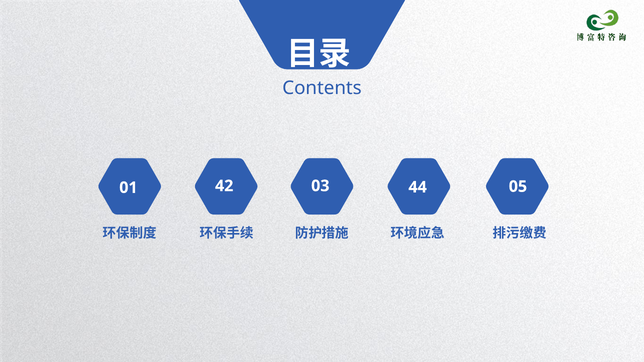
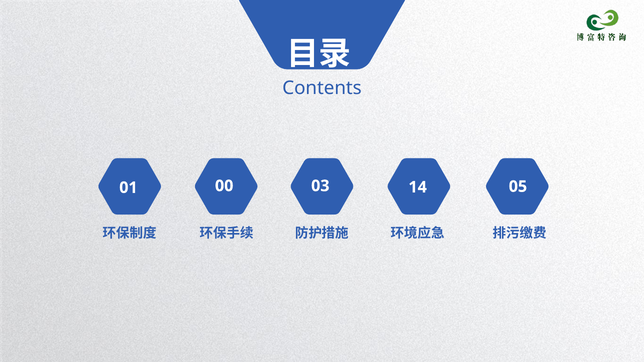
42: 42 -> 00
44: 44 -> 14
